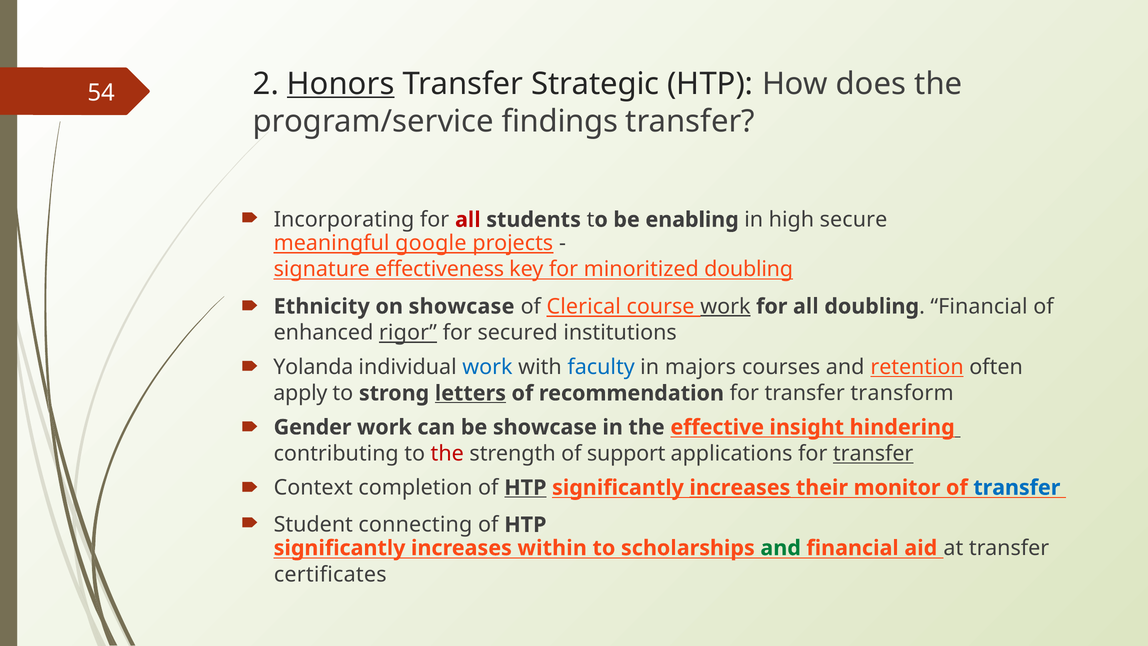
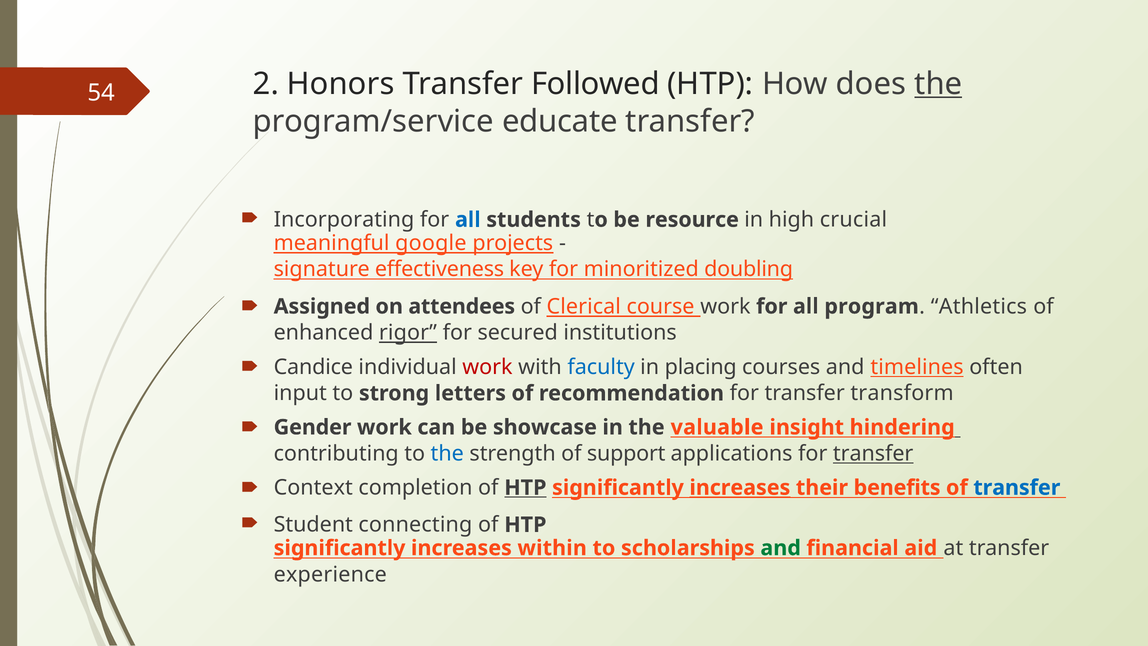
Honors underline: present -> none
Strategic: Strategic -> Followed
the at (938, 84) underline: none -> present
findings: findings -> educate
all at (468, 220) colour: red -> blue
enabling: enabling -> resource
secure: secure -> crucial
Ethnicity: Ethnicity -> Assigned
on showcase: showcase -> attendees
work at (725, 306) underline: present -> none
all doubling: doubling -> program
Financial at (979, 306): Financial -> Athletics
Yolanda: Yolanda -> Candice
work at (487, 367) colour: blue -> red
majors: majors -> placing
retention: retention -> timelines
apply: apply -> input
letters underline: present -> none
effective: effective -> valuable
the at (447, 453) colour: red -> blue
monitor: monitor -> benefits
certificates: certificates -> experience
